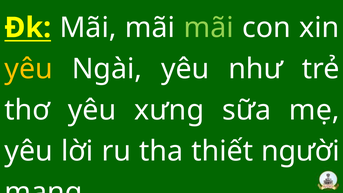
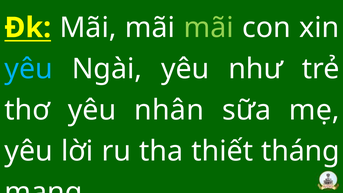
yêu at (29, 69) colour: yellow -> light blue
xưng: xưng -> nhân
người: người -> tháng
